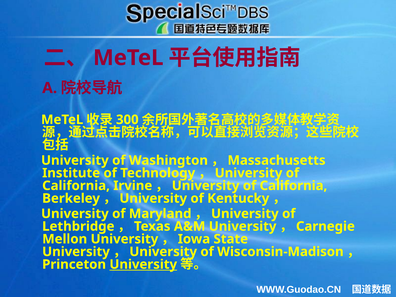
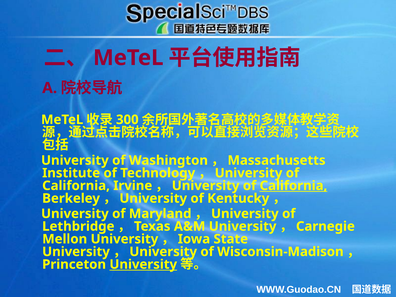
California at (293, 186) underline: none -> present
